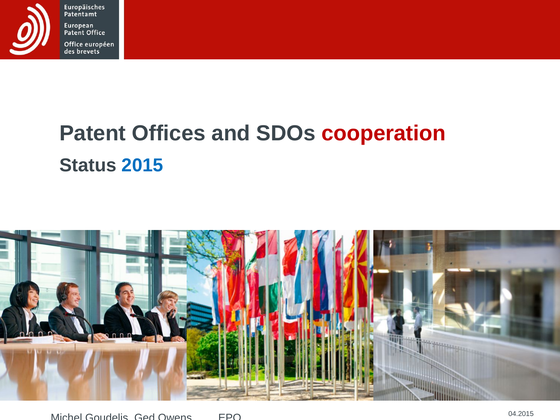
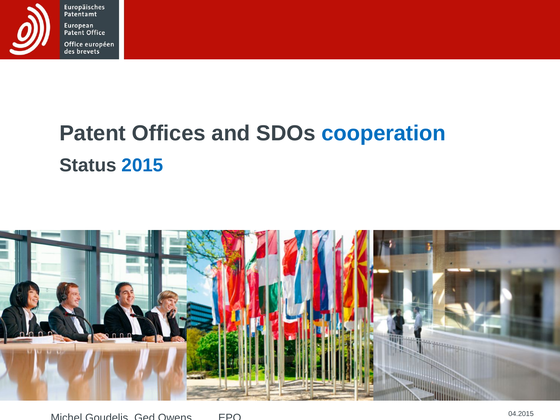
cooperation colour: red -> blue
